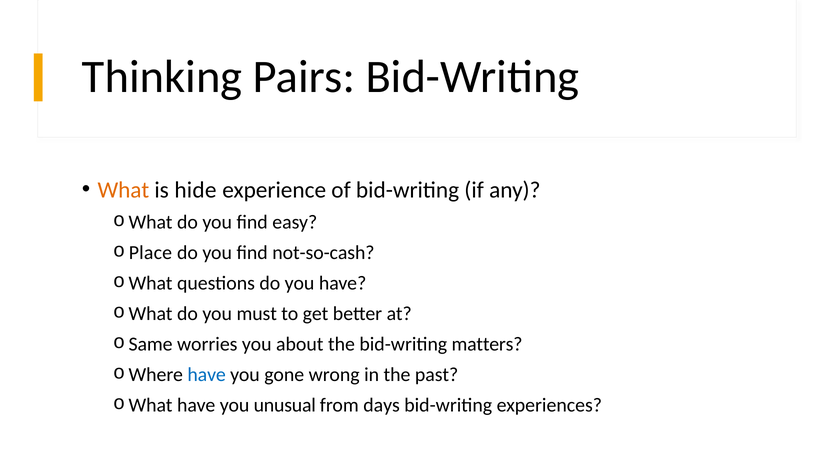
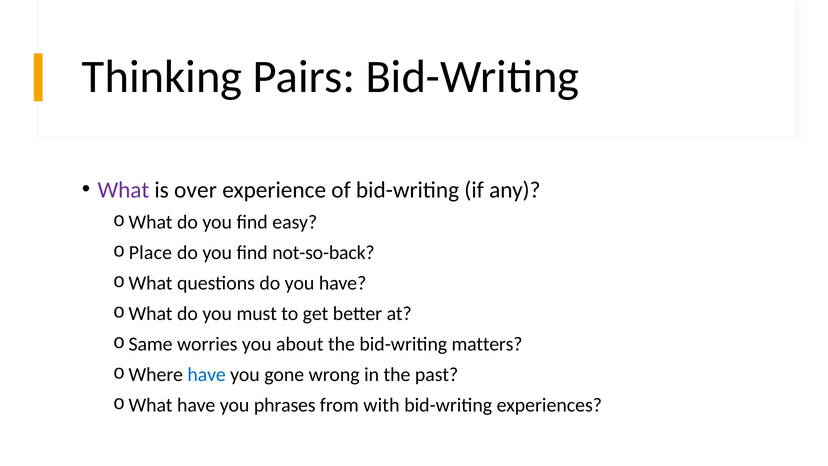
What at (123, 190) colour: orange -> purple
hide: hide -> over
not-so-cash: not-so-cash -> not-so-back
unusual: unusual -> phrases
days: days -> with
